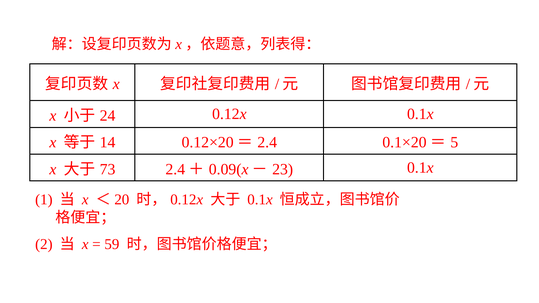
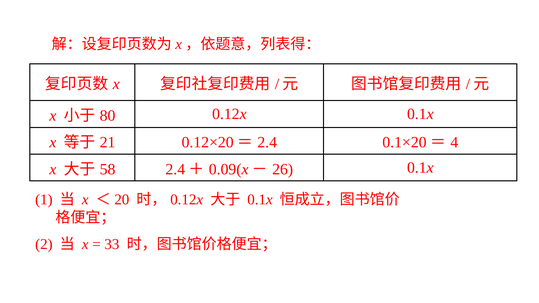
24: 24 -> 80
14: 14 -> 21
5: 5 -> 4
73: 73 -> 58
23: 23 -> 26
59: 59 -> 33
